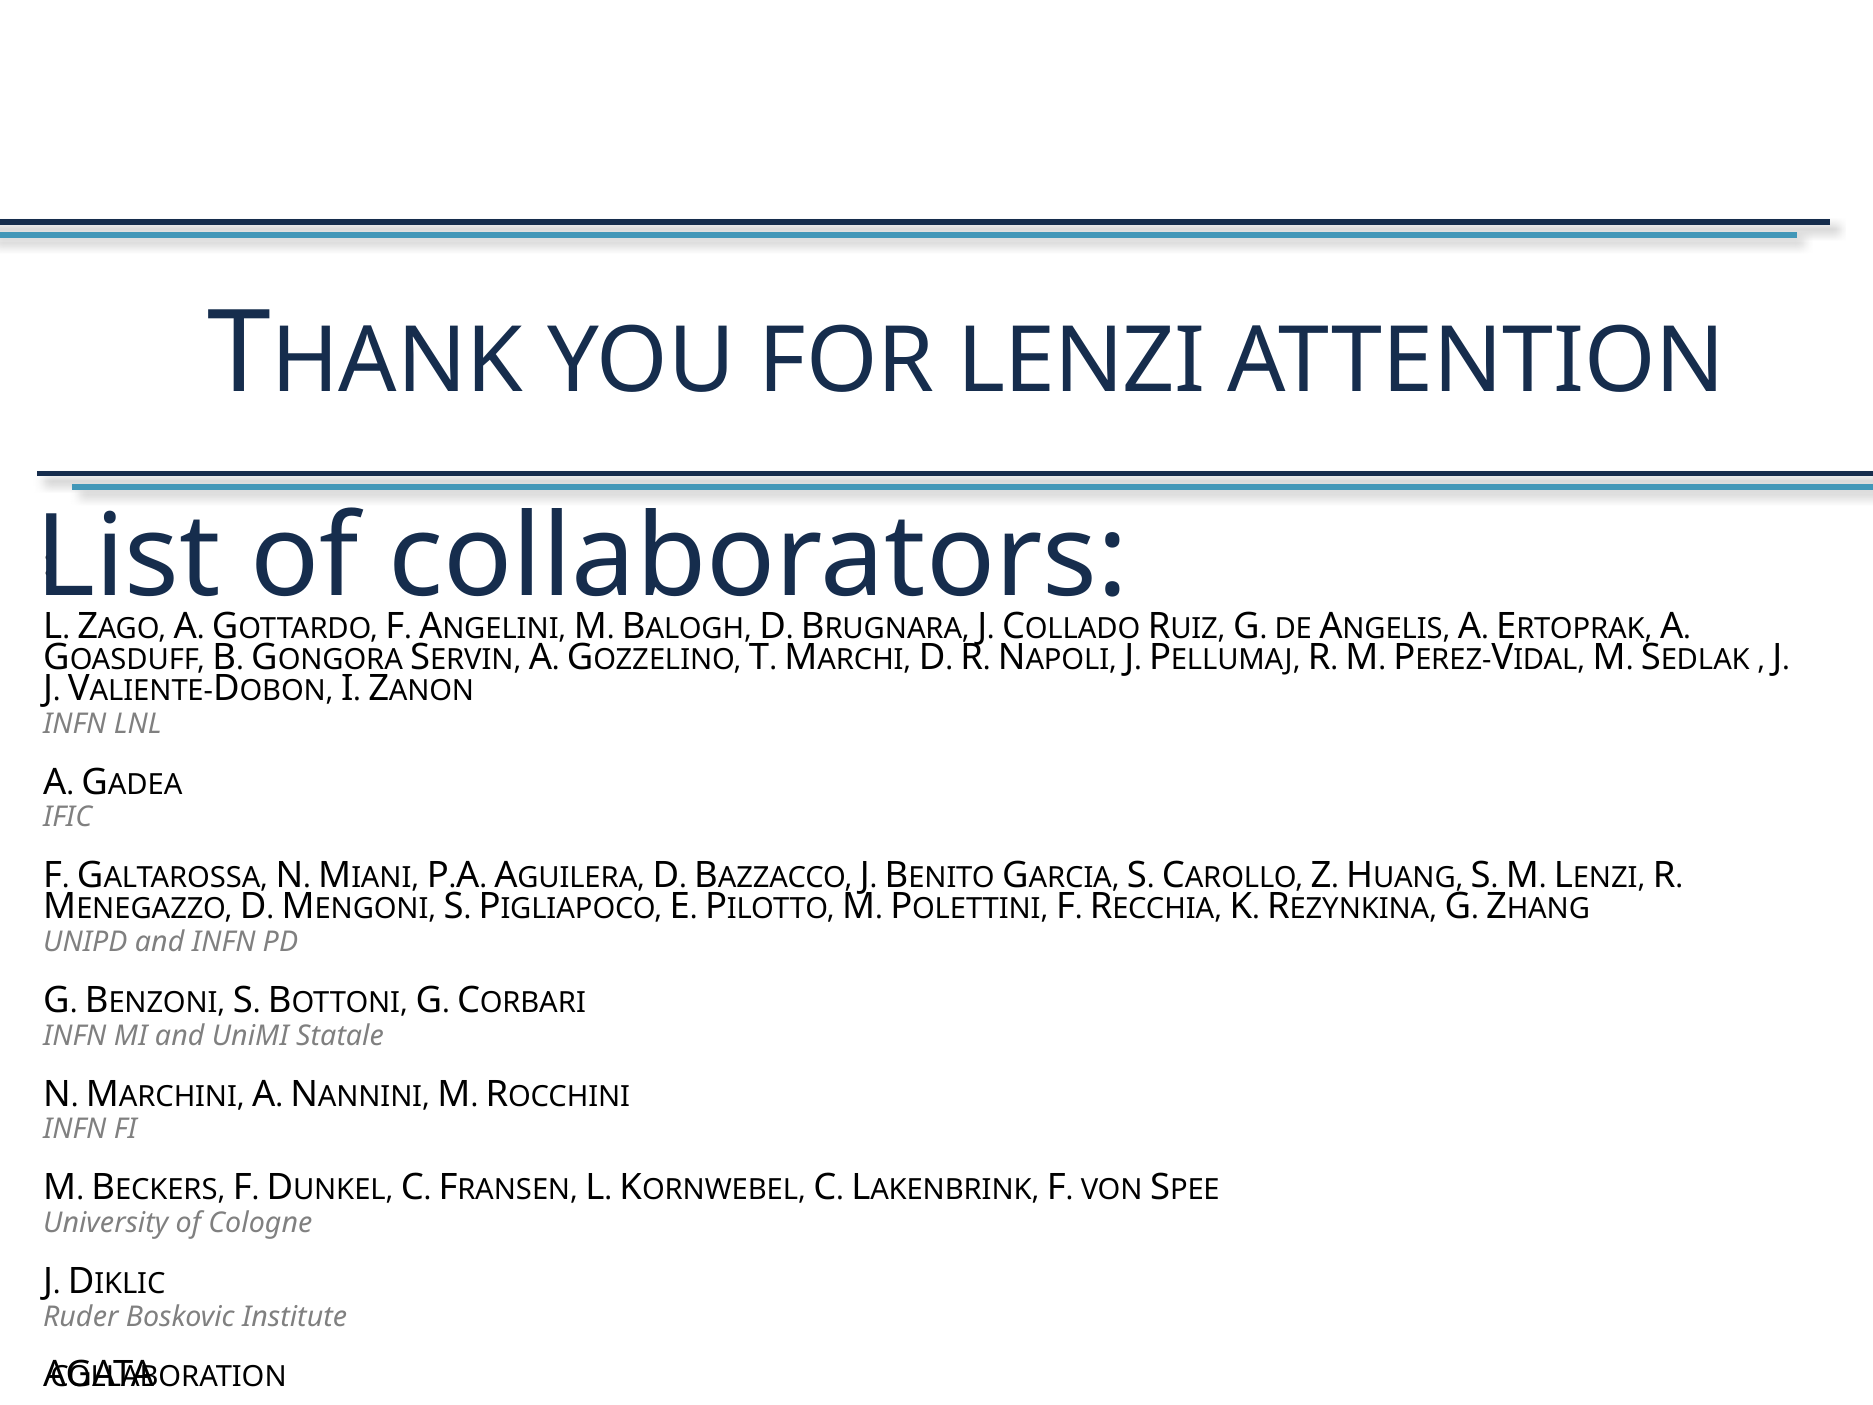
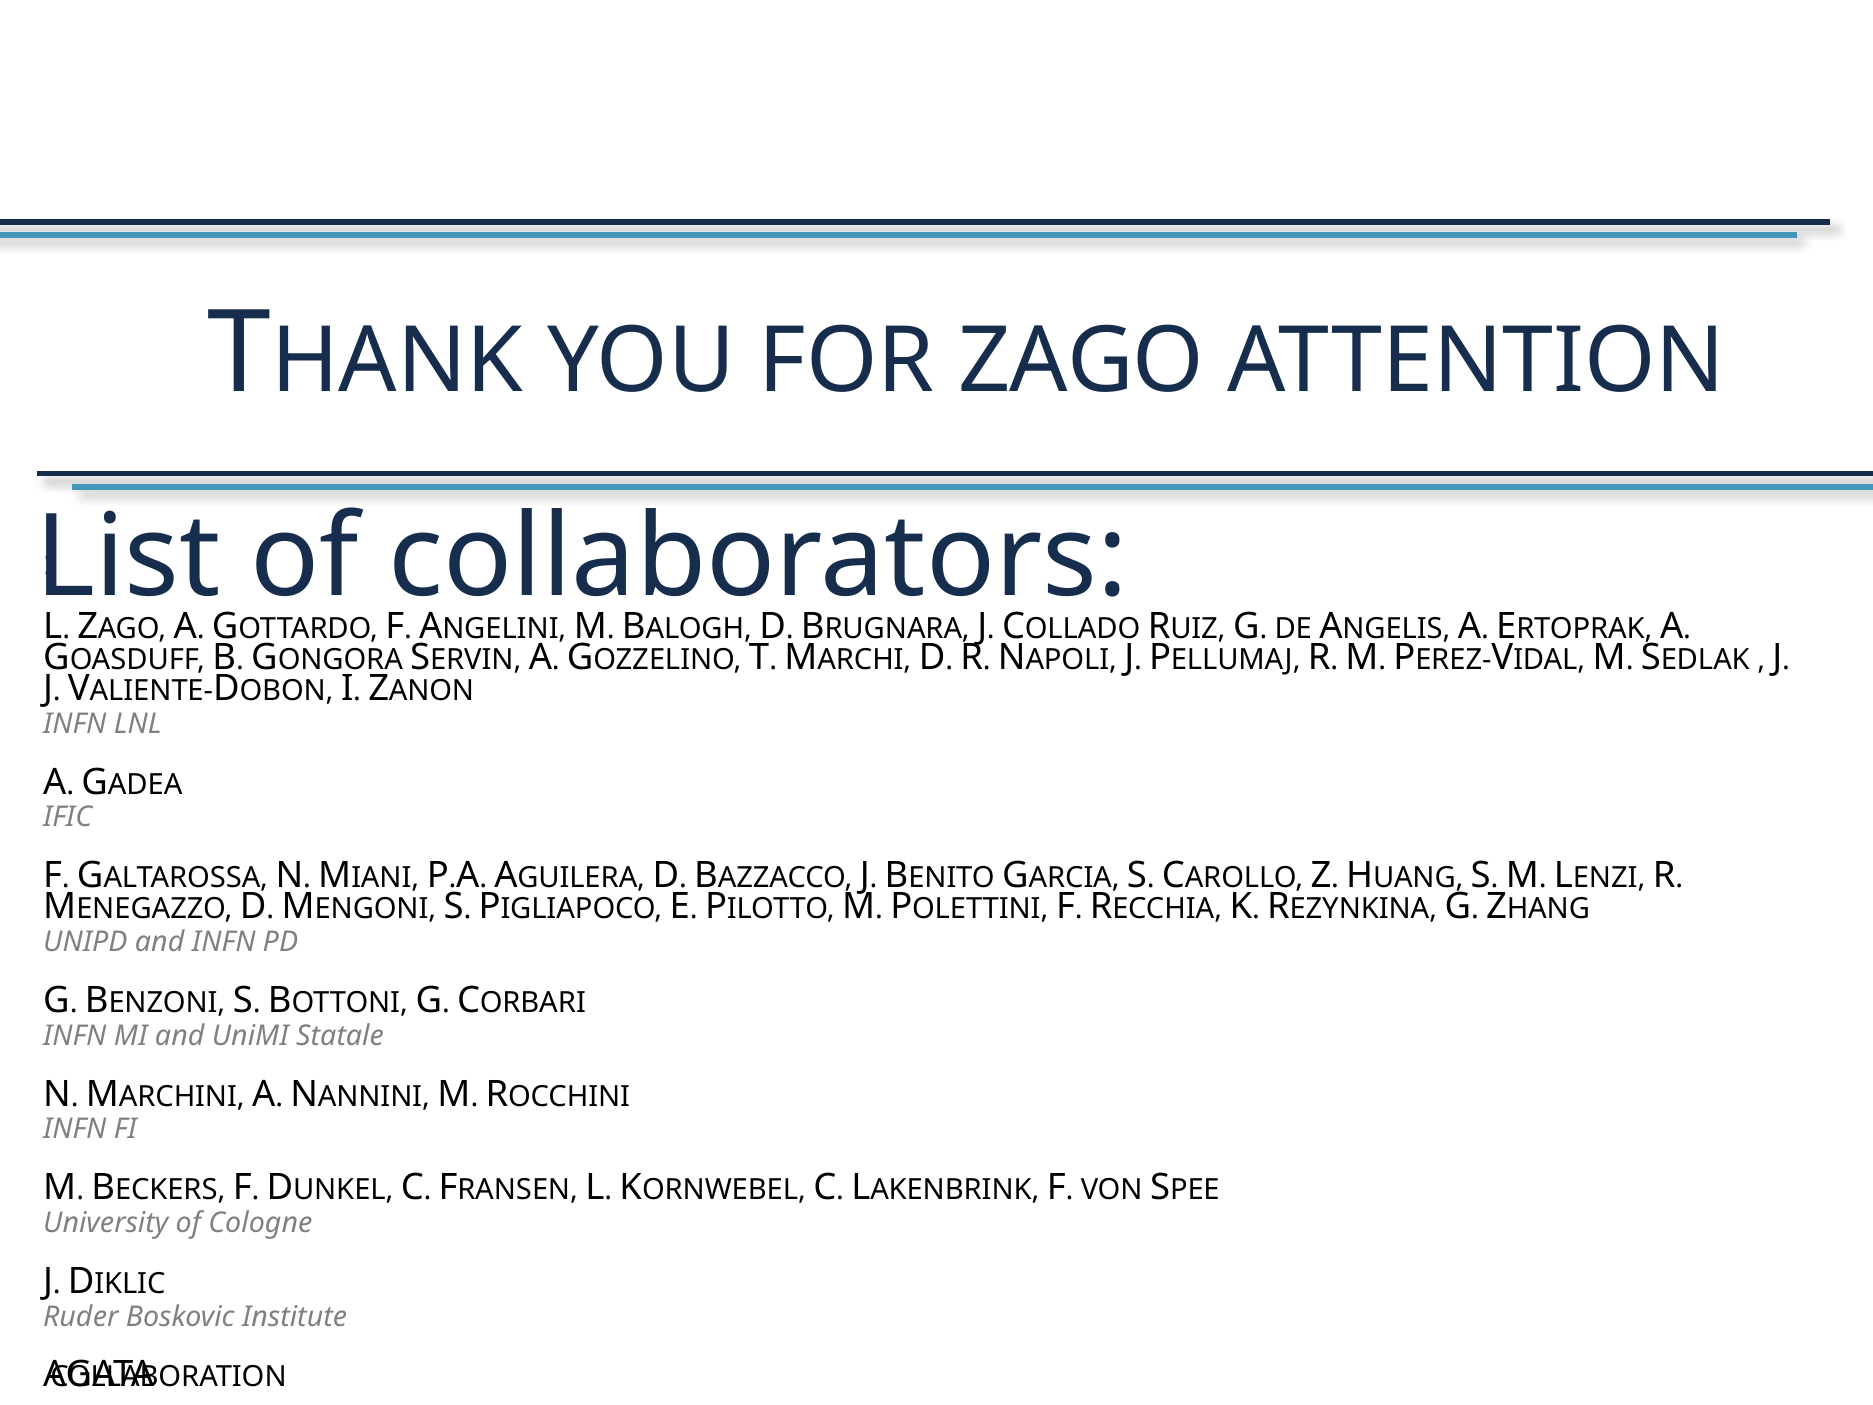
FOR LENZI: LENZI -> ZAGO
